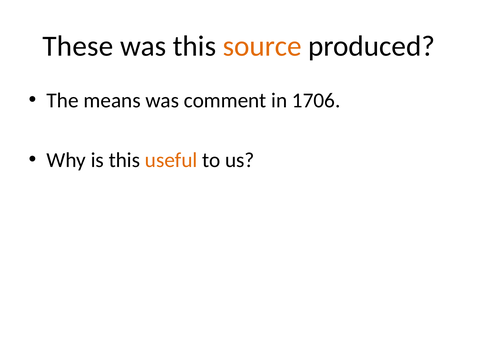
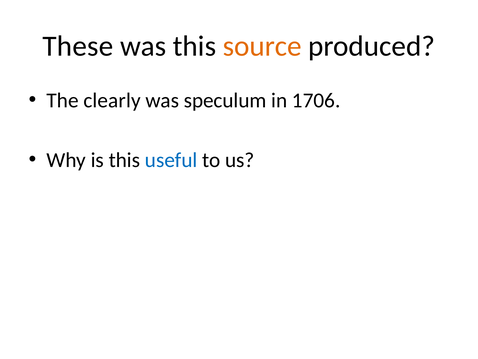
means: means -> clearly
comment: comment -> speculum
useful colour: orange -> blue
